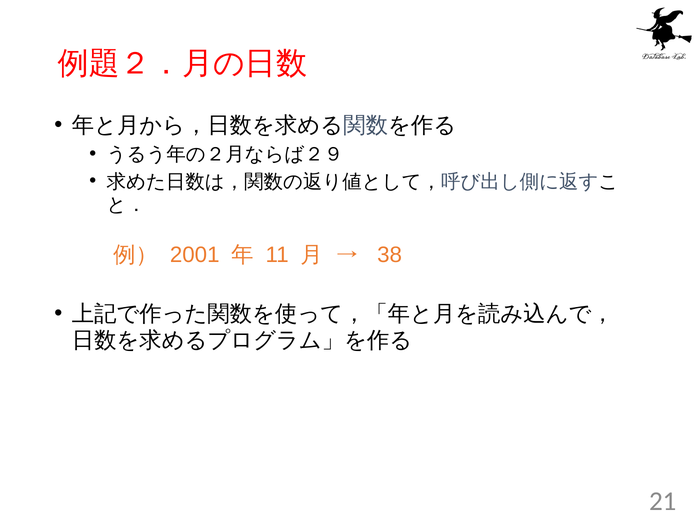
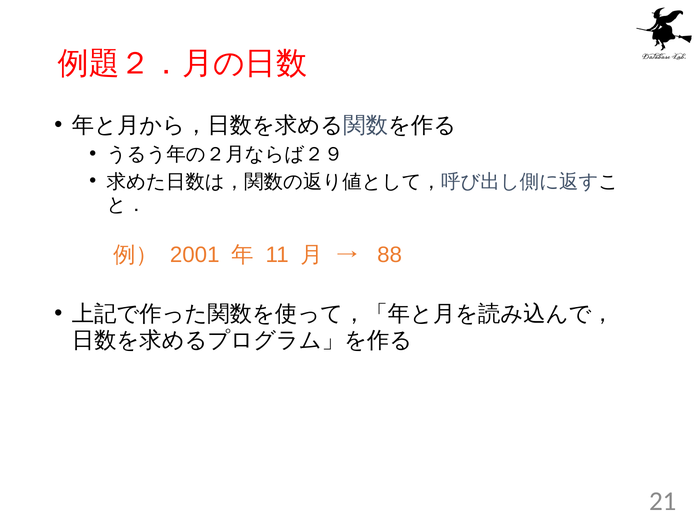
38: 38 -> 88
